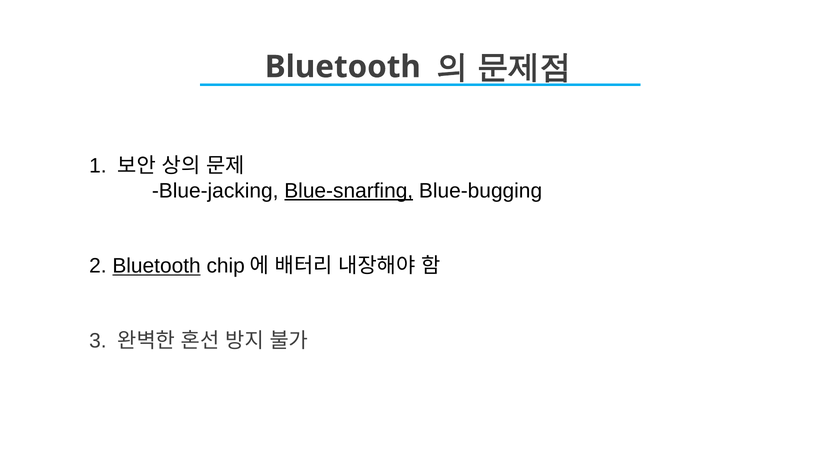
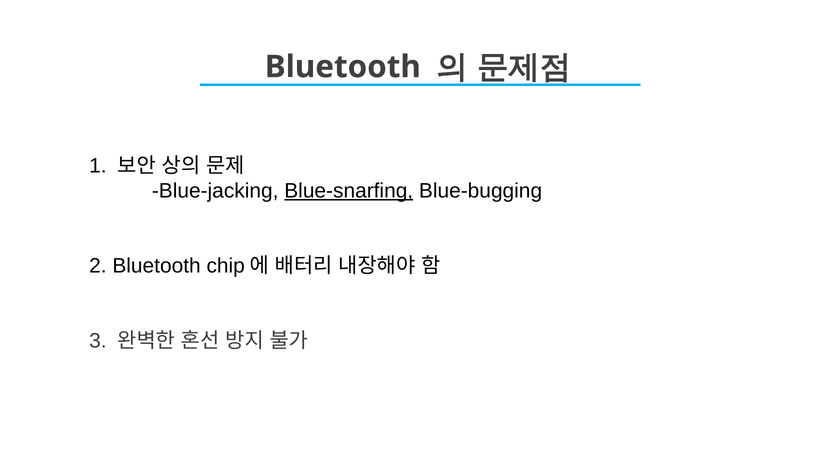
Bluetooth at (157, 266) underline: present -> none
